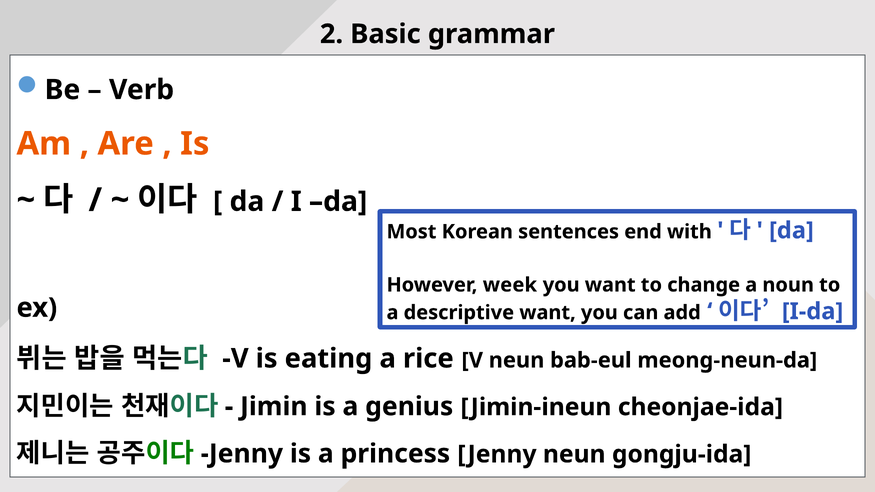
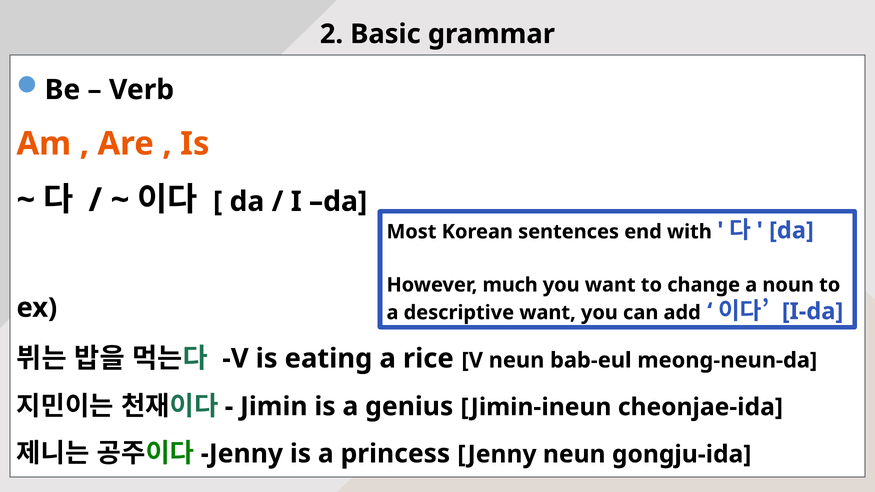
week: week -> much
